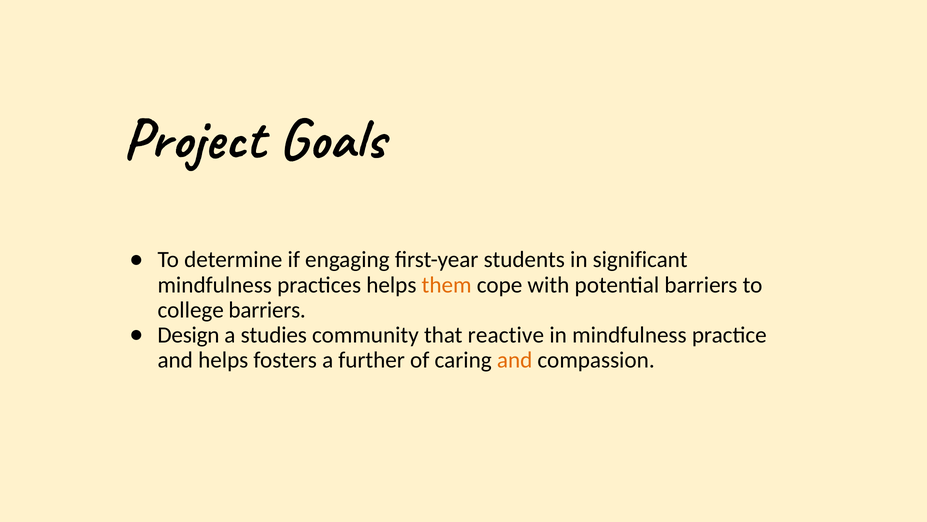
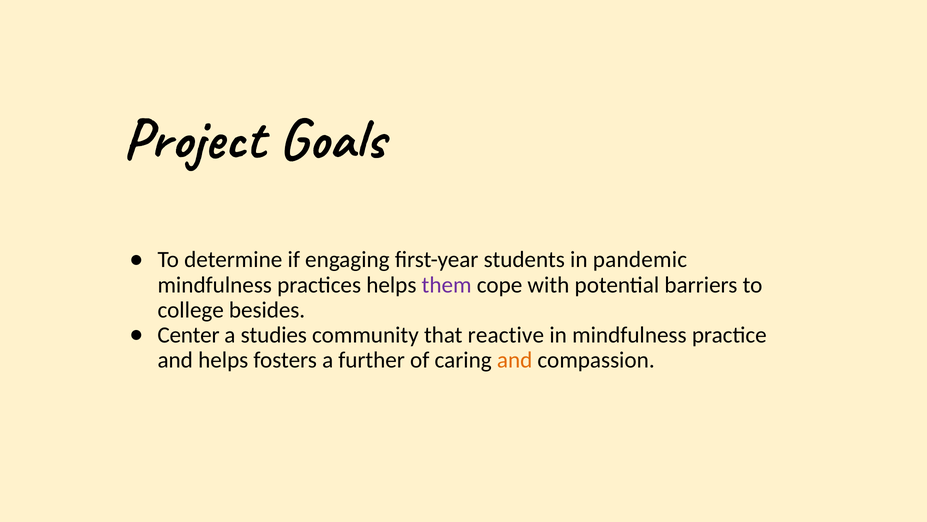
significant: significant -> pandemic
them colour: orange -> purple
college barriers: barriers -> besides
Design: Design -> Center
